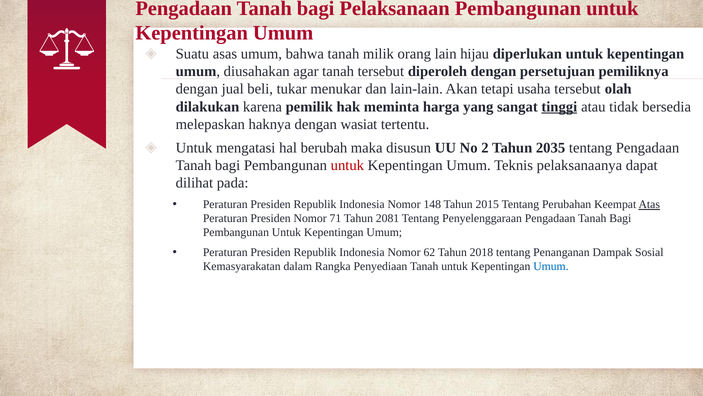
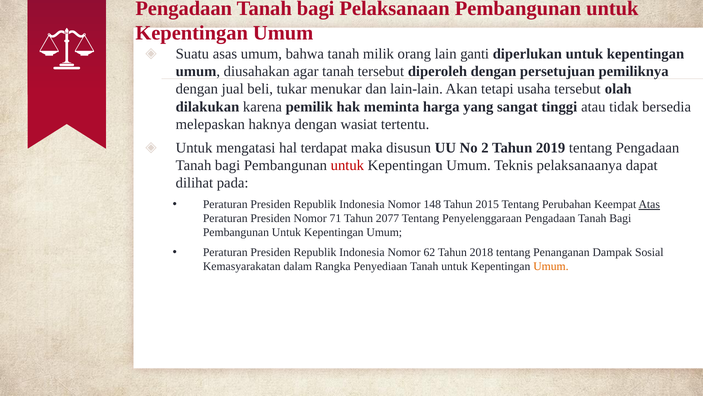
hijau: hijau -> ganti
tinggi underline: present -> none
berubah: berubah -> terdapat
2035: 2035 -> 2019
2081: 2081 -> 2077
Umum at (551, 266) colour: blue -> orange
